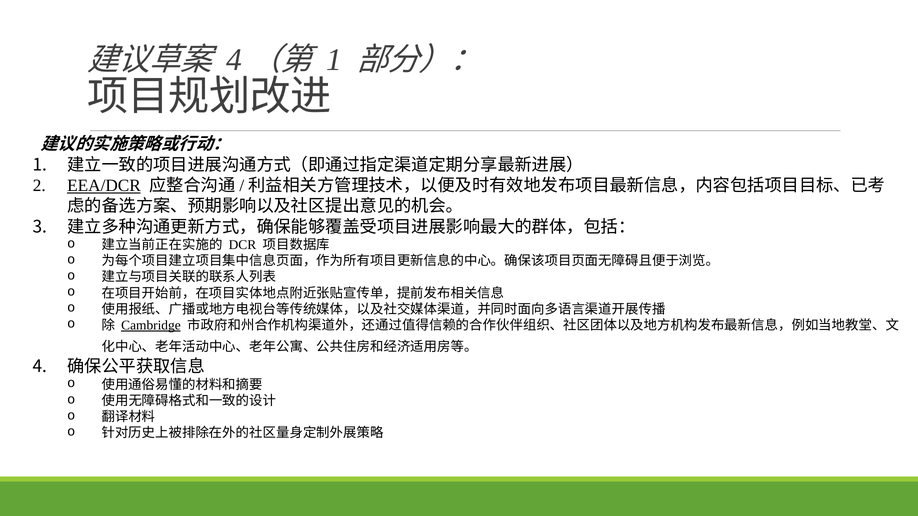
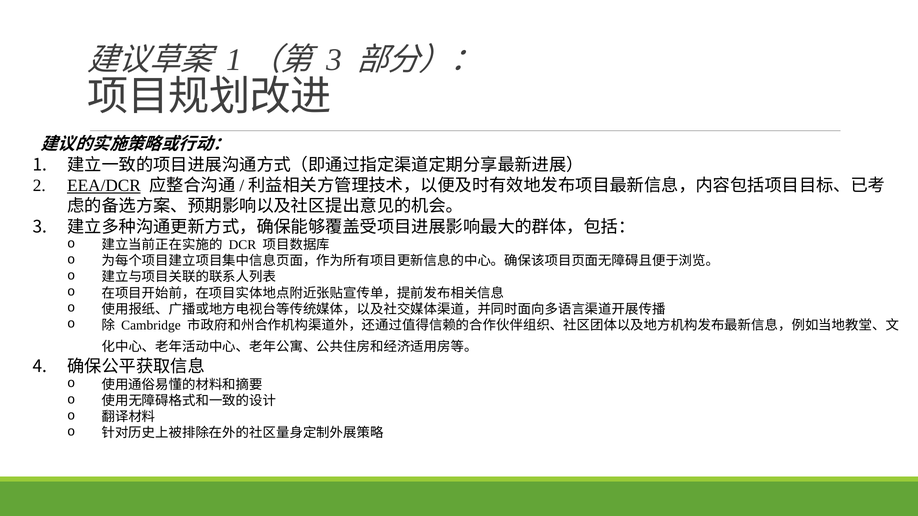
4 at (234, 60): 4 -> 1
1 at (334, 60): 1 -> 3
Cambridge underline: present -> none
